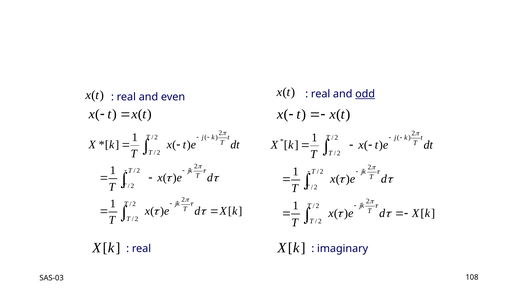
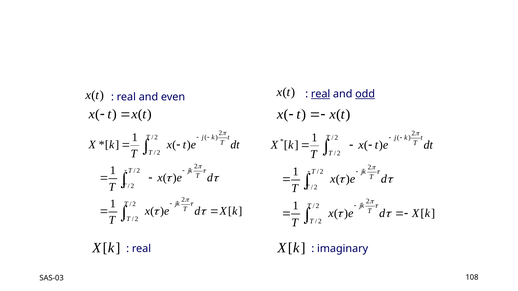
real at (321, 94) underline: none -> present
